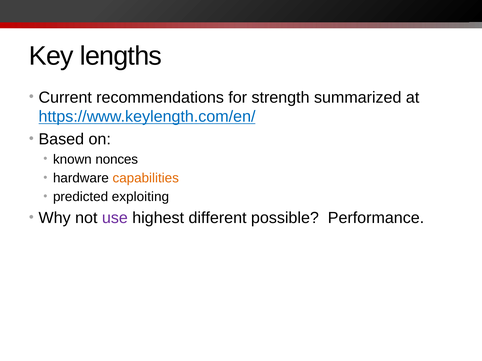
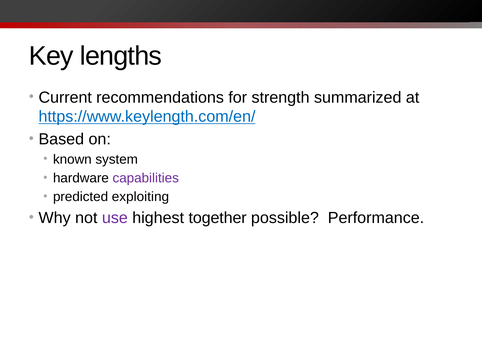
nonces: nonces -> system
capabilities colour: orange -> purple
different: different -> together
